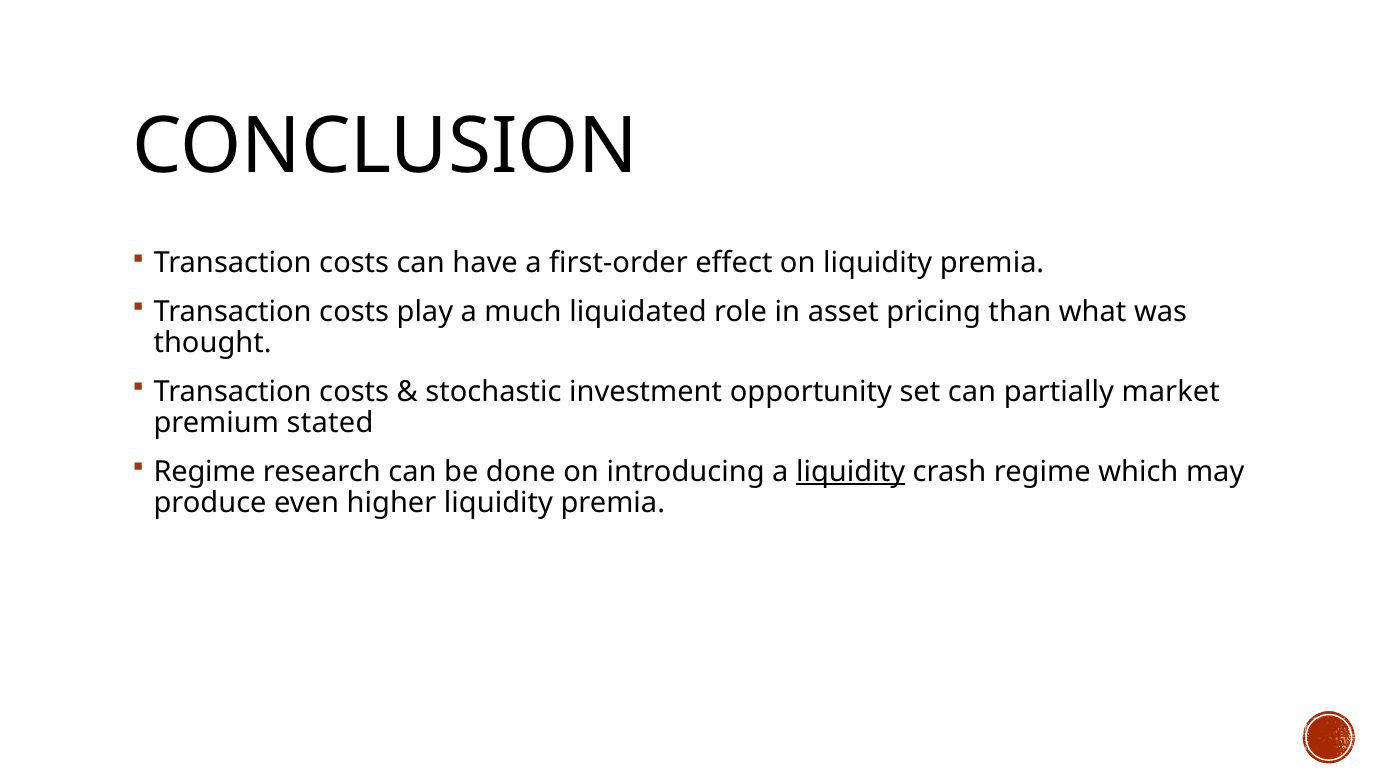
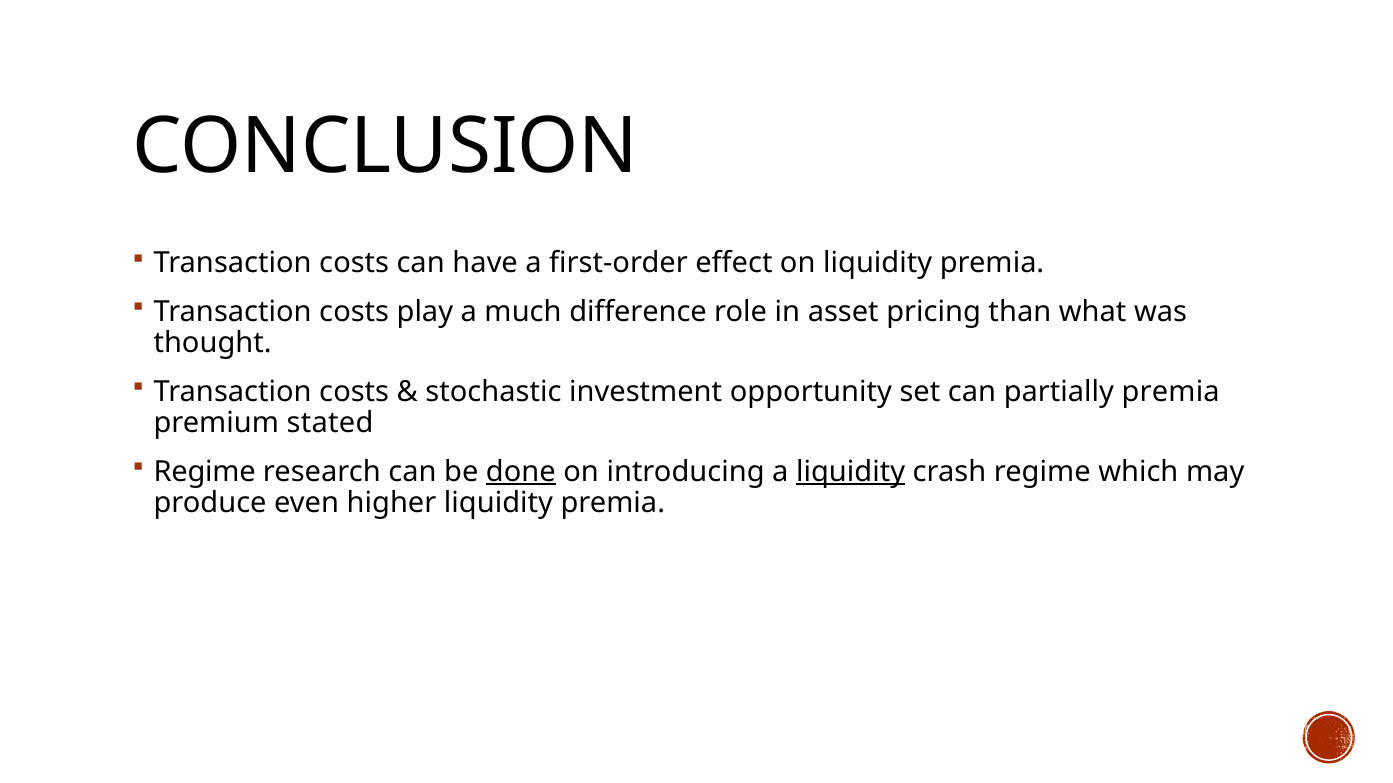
liquidated: liquidated -> difference
partially market: market -> premia
done underline: none -> present
